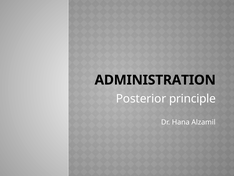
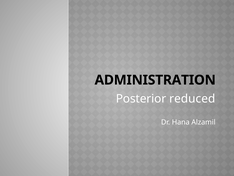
principle: principle -> reduced
